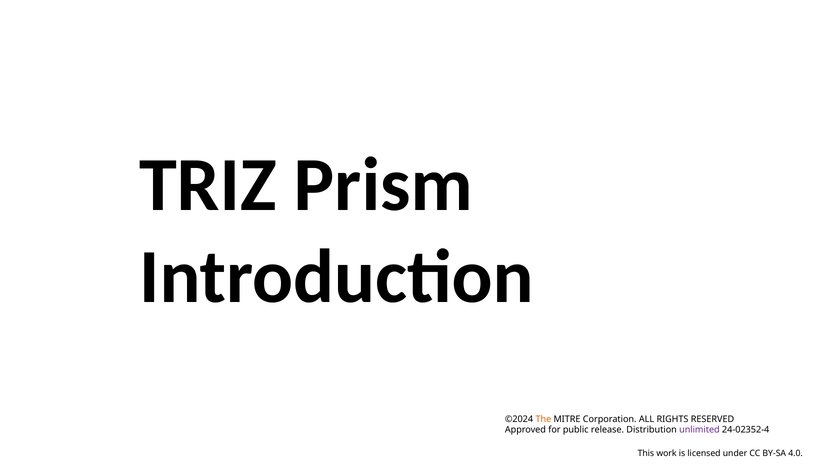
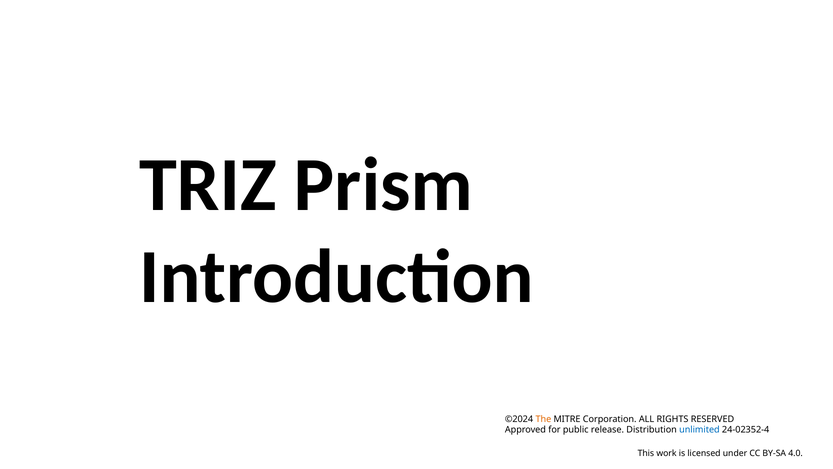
unlimited colour: purple -> blue
